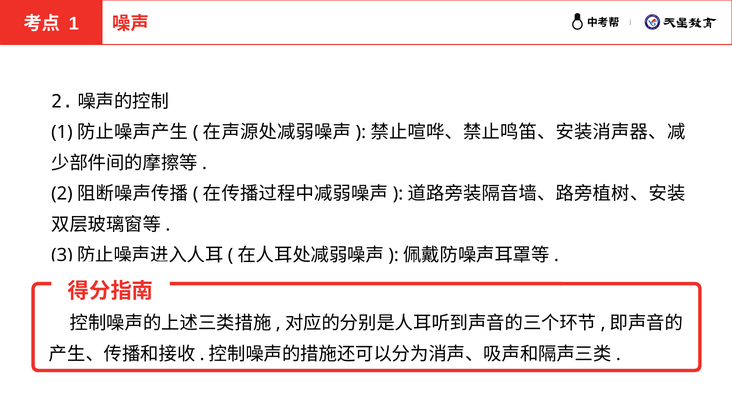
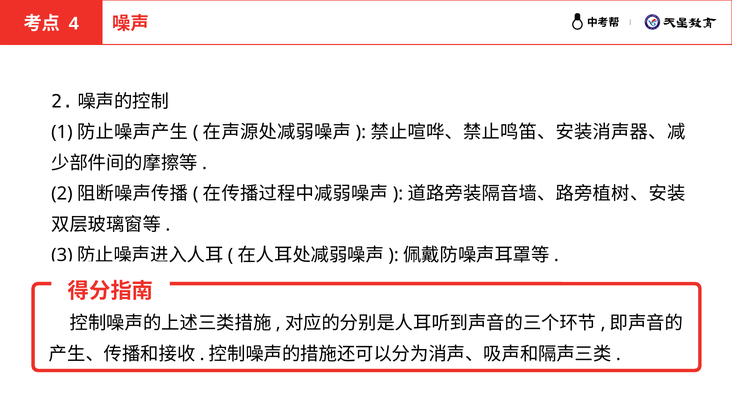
1 at (74, 24): 1 -> 4
